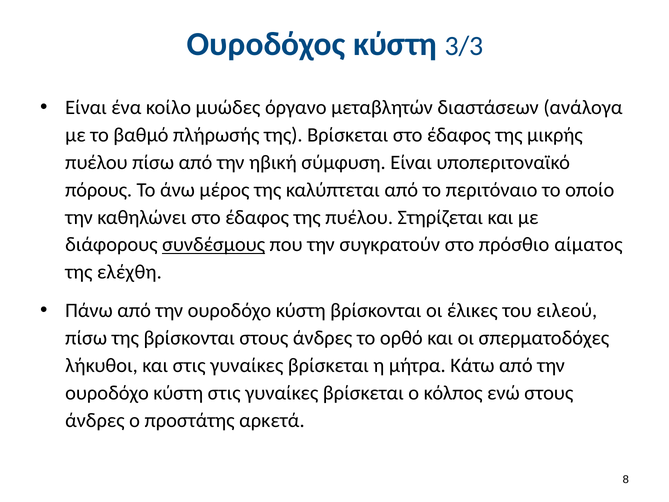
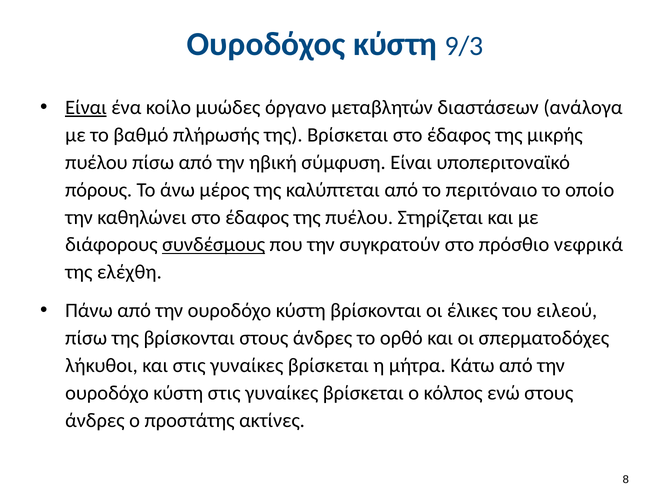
3/3: 3/3 -> 9/3
Είναι at (86, 107) underline: none -> present
αίματος: αίματος -> νεφρικά
αρκετά: αρκετά -> ακτίνες
